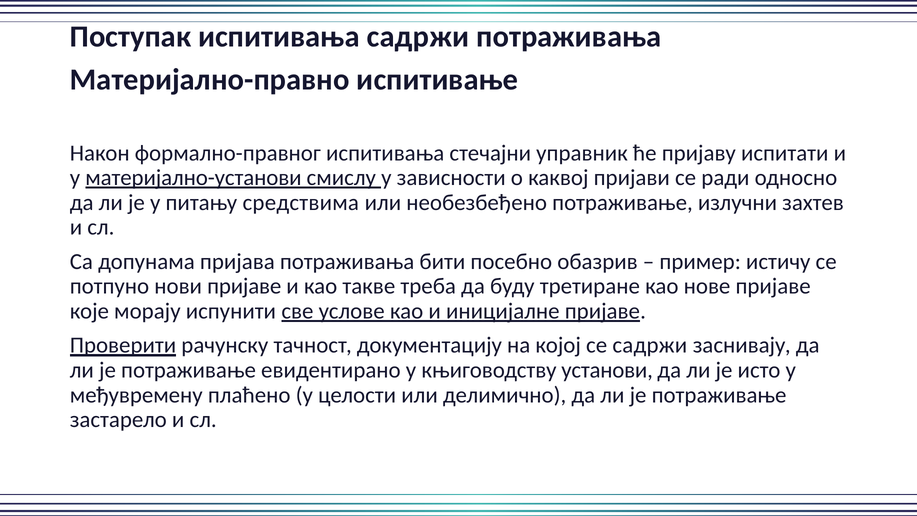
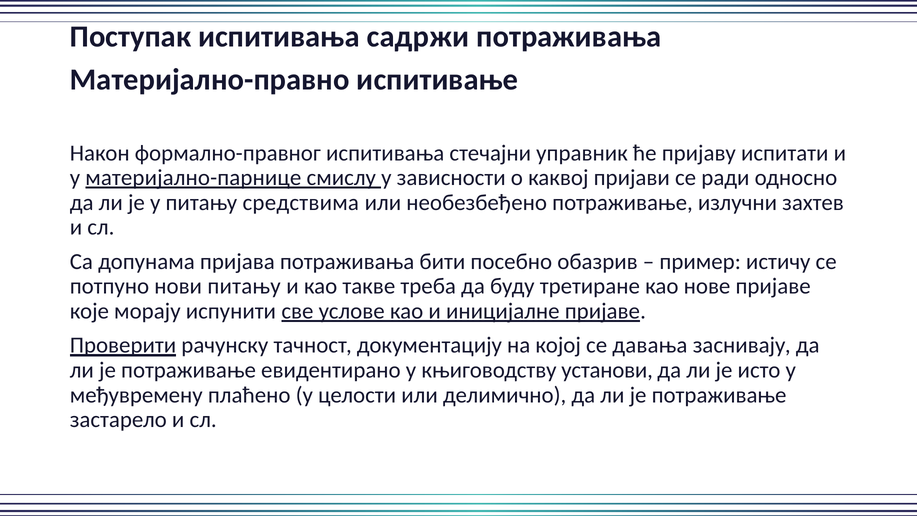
материјално-установи: материјално-установи -> материјално-парнице
нови пријаве: пријаве -> питању
се садржи: садржи -> давања
